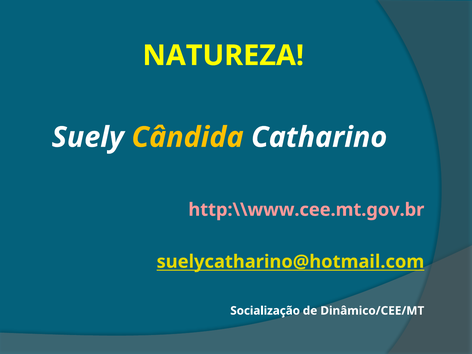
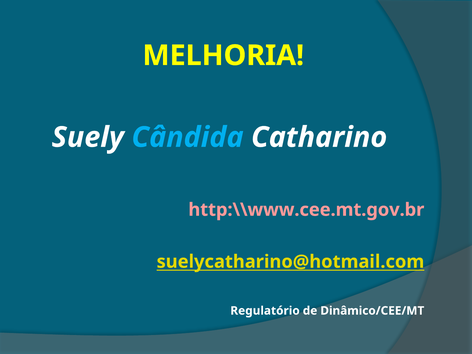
NATUREZA: NATUREZA -> MELHORIA
Cândida colour: yellow -> light blue
Socialização: Socialização -> Regulatório
